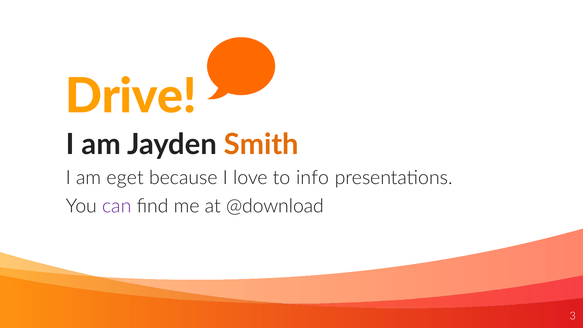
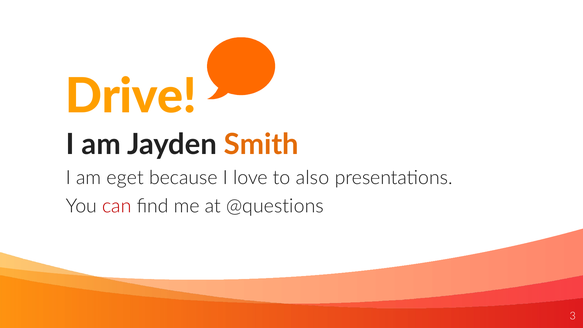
info: info -> also
can colour: purple -> red
@download: @download -> @questions
